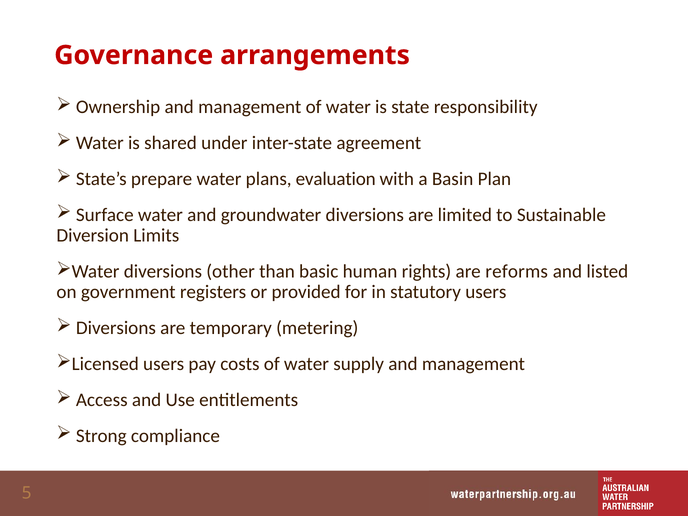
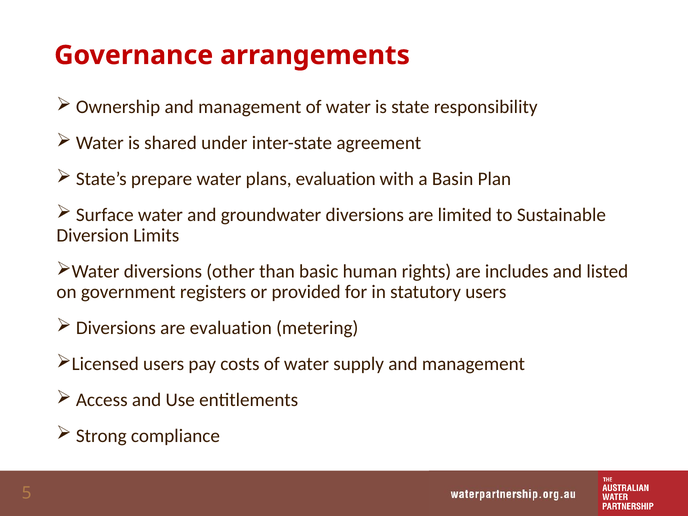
reforms: reforms -> includes
are temporary: temporary -> evaluation
